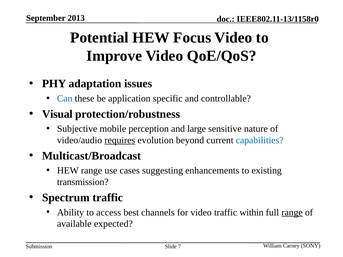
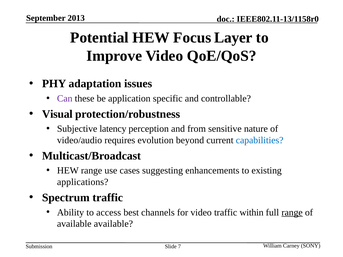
Focus Video: Video -> Layer
Can colour: blue -> purple
mobile: mobile -> latency
large: large -> from
requires underline: present -> none
transmission: transmission -> applications
available expected: expected -> available
